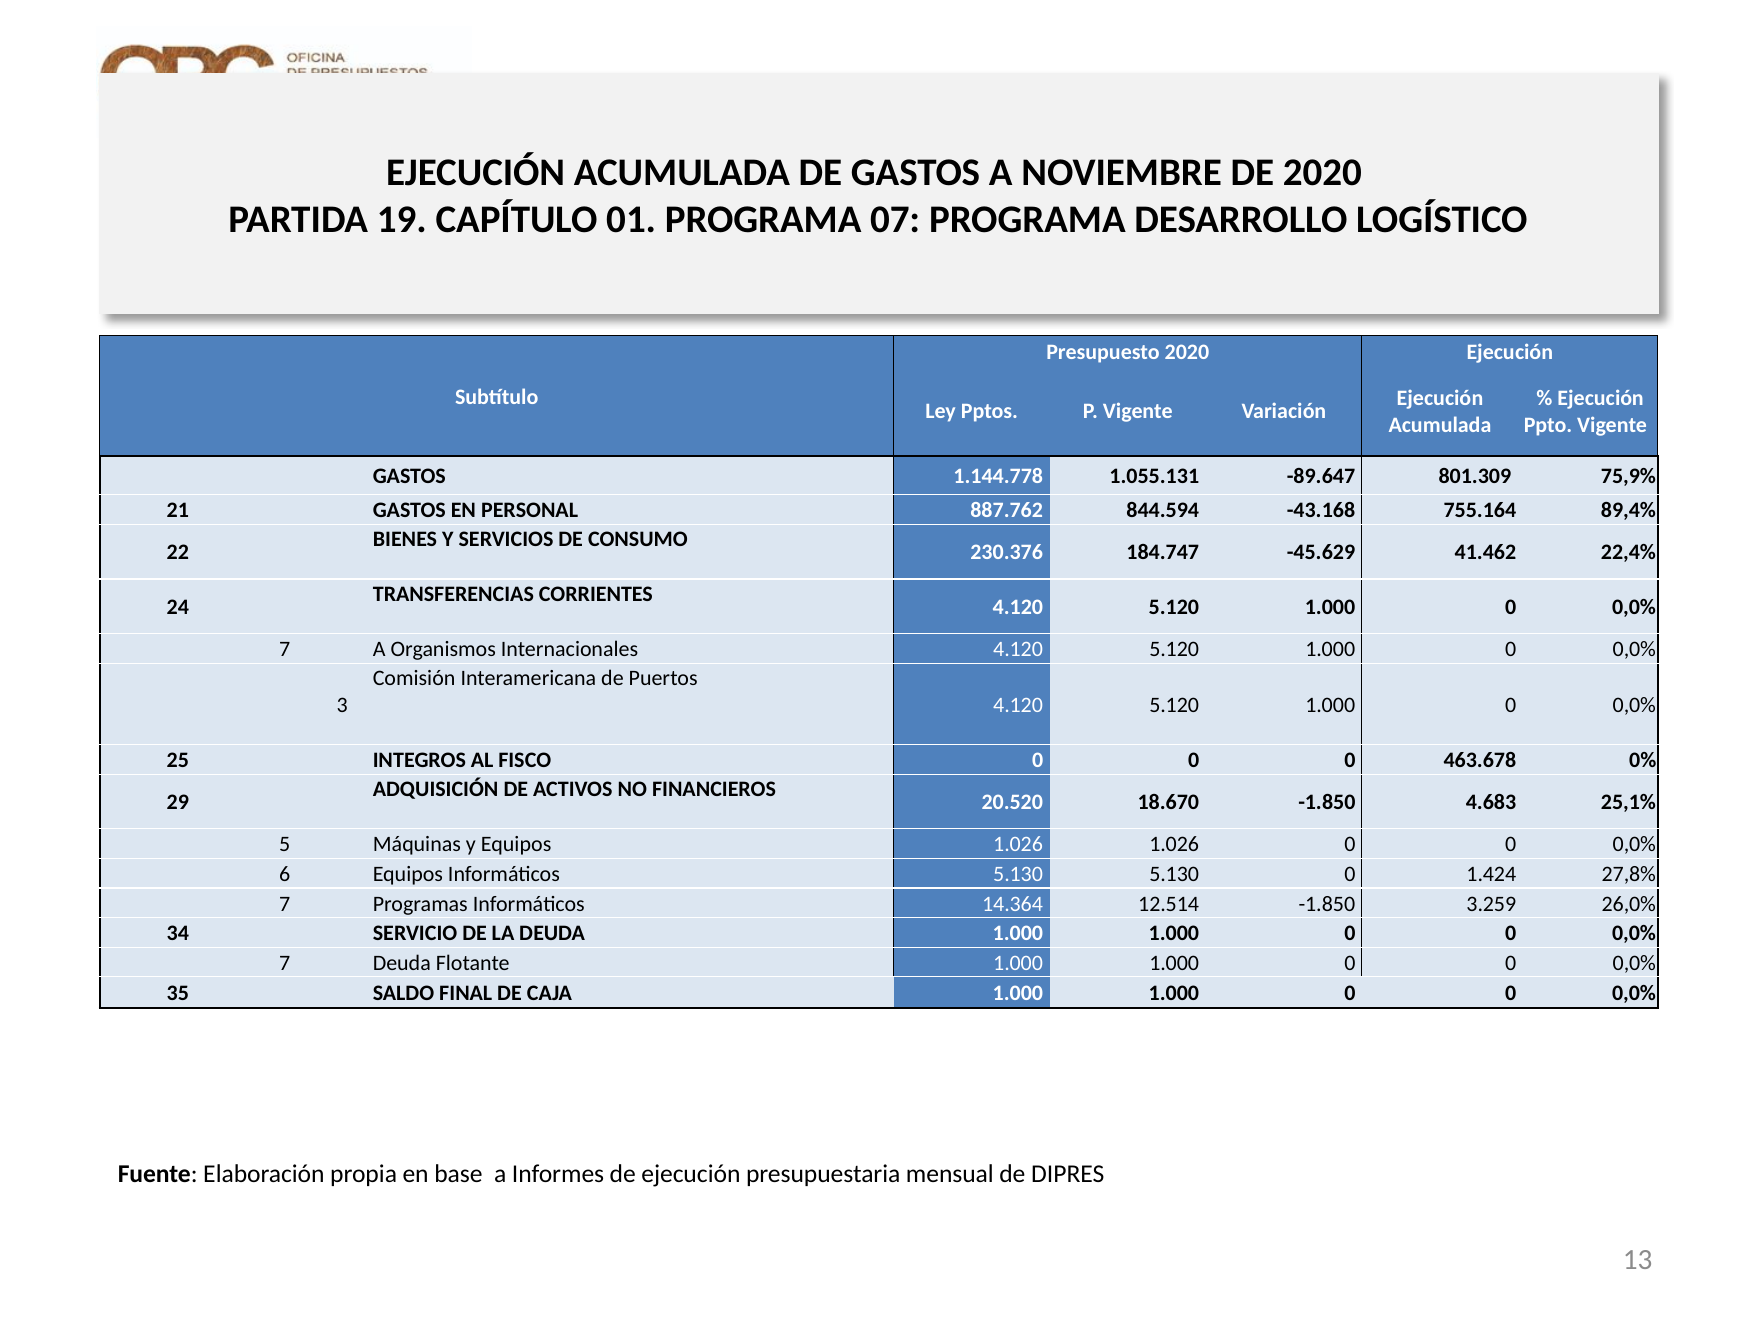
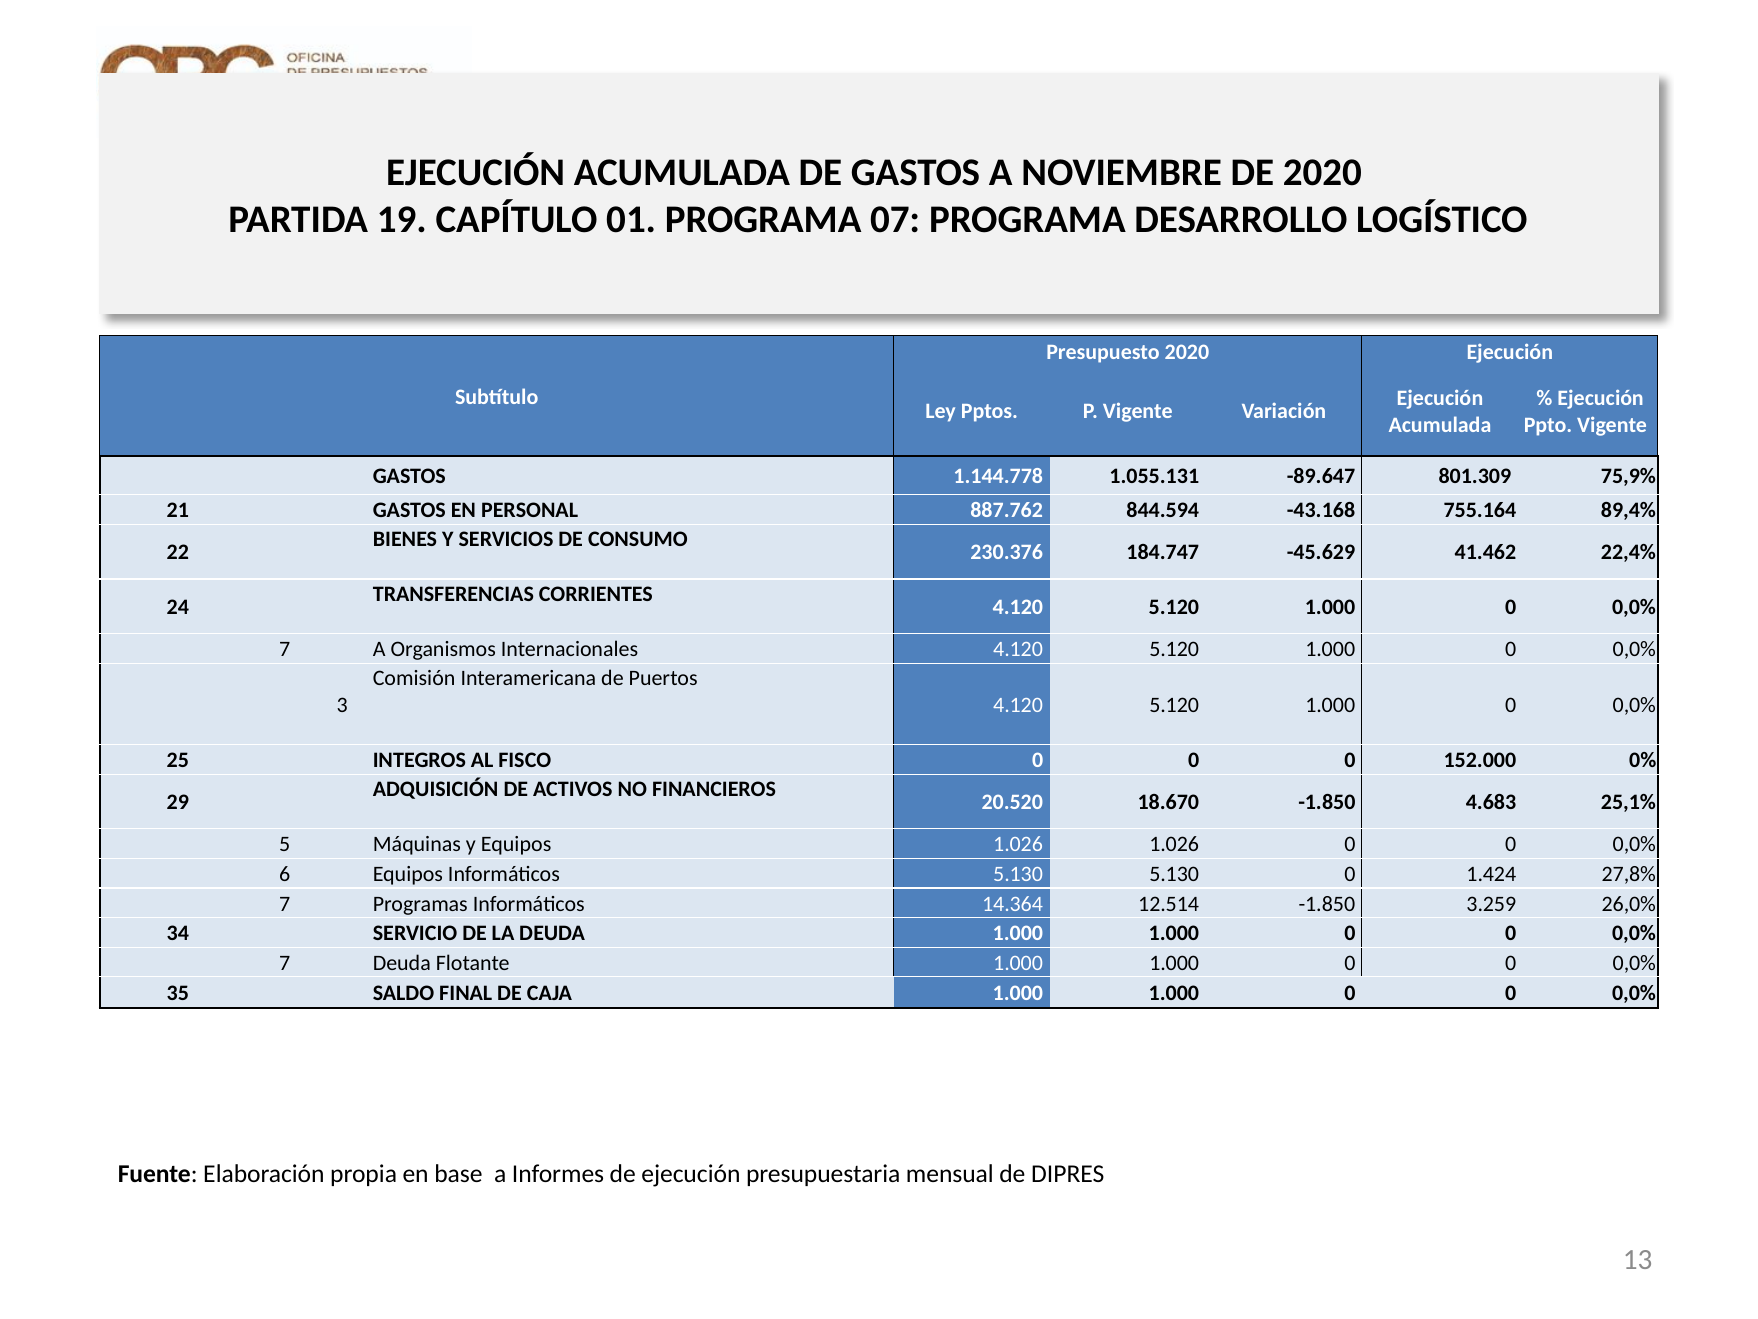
463.678: 463.678 -> 152.000
